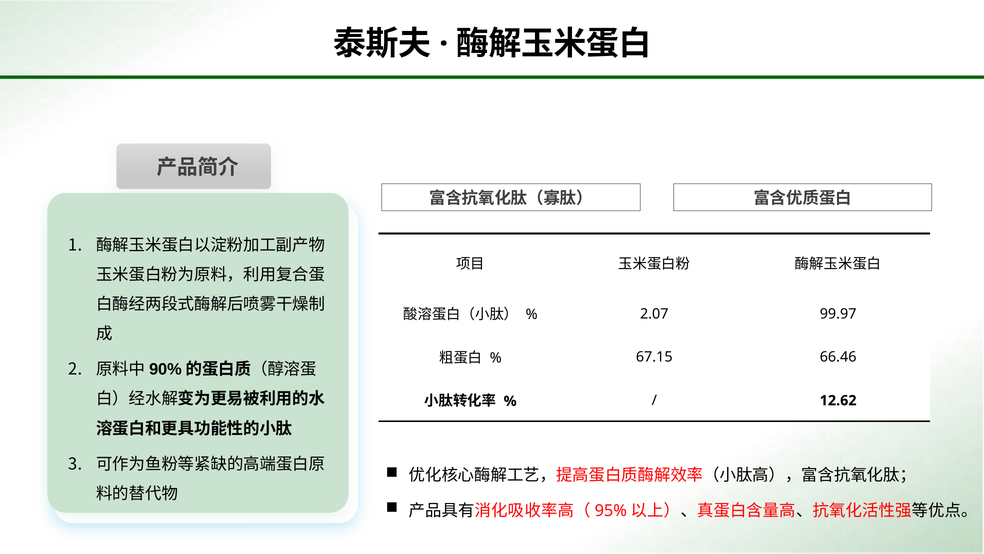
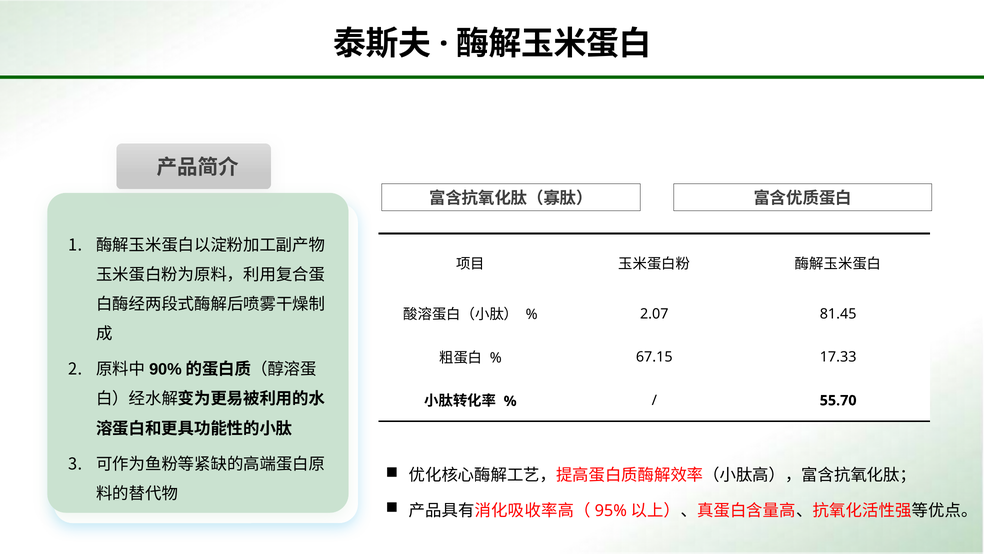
99.97: 99.97 -> 81.45
66.46: 66.46 -> 17.33
12.62: 12.62 -> 55.70
